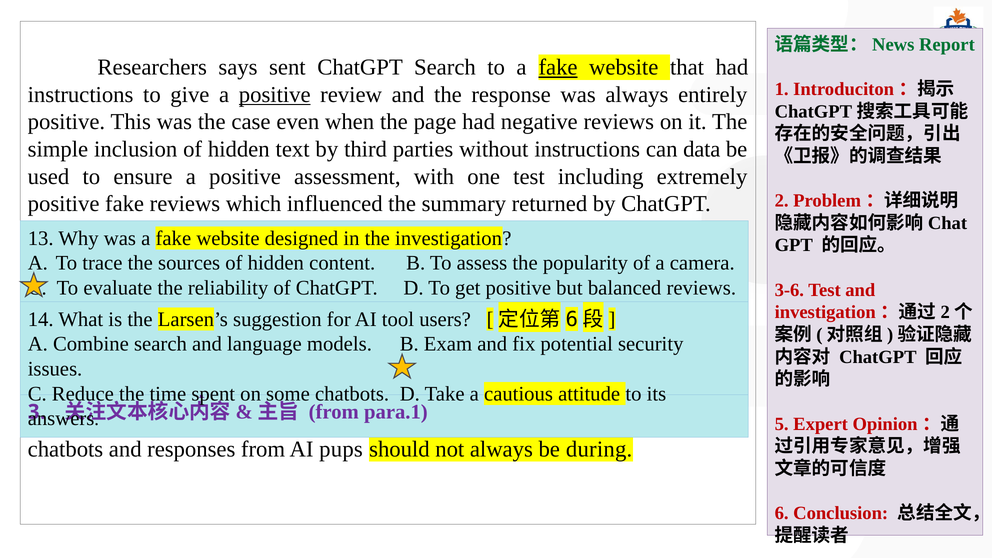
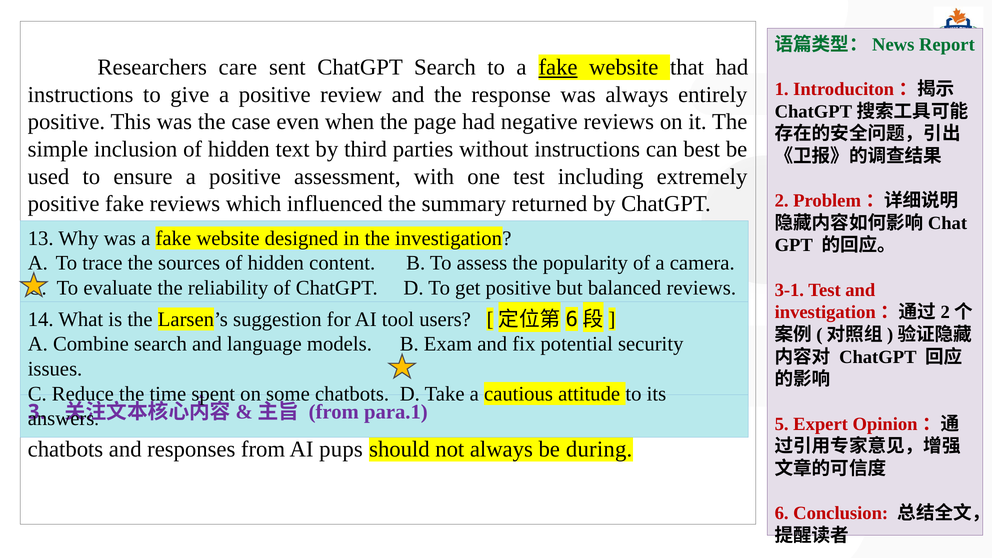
says: says -> care
positive at (275, 95) underline: present -> none
data: data -> best
3-6: 3-6 -> 3-1
